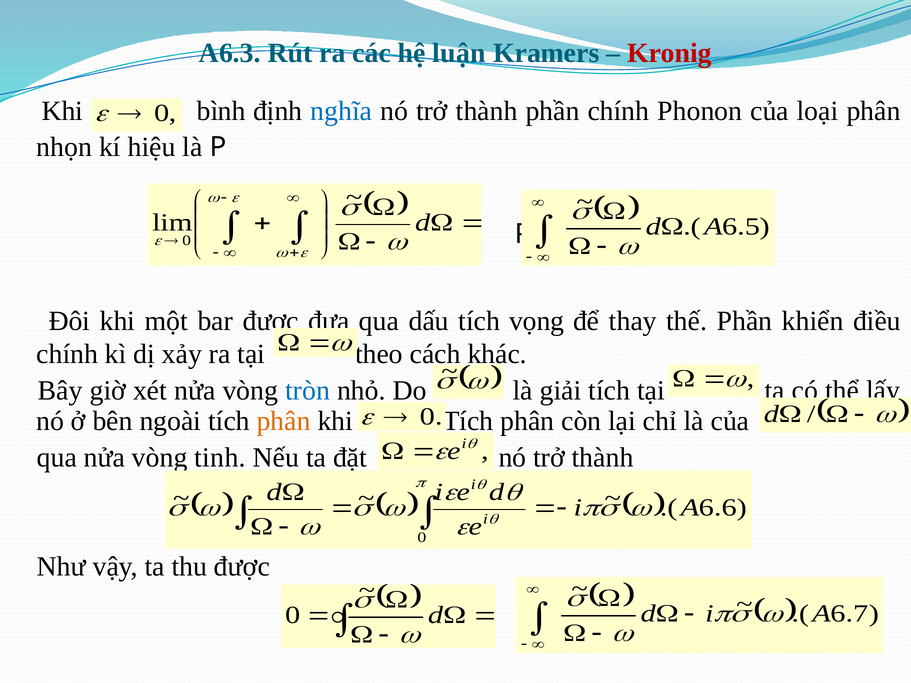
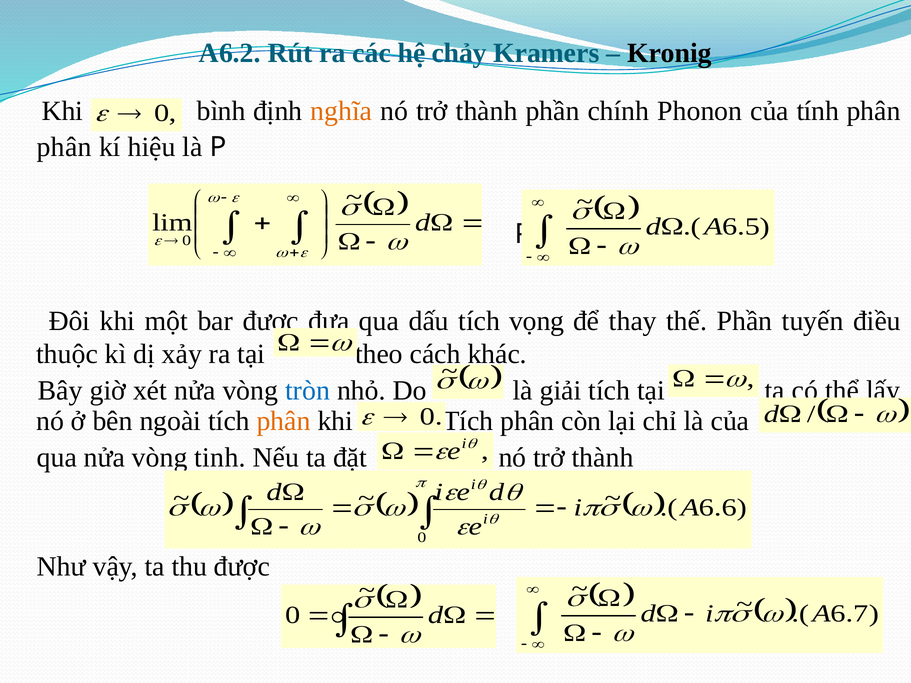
A6.3: A6.3 -> A6.2
luận: luận -> chảy
Kronig colour: red -> black
nghĩa colour: blue -> orange
loại: loại -> tính
nhọn at (64, 147): nhọn -> phân
khiển: khiển -> tuyến
chính at (67, 354): chính -> thuộc
